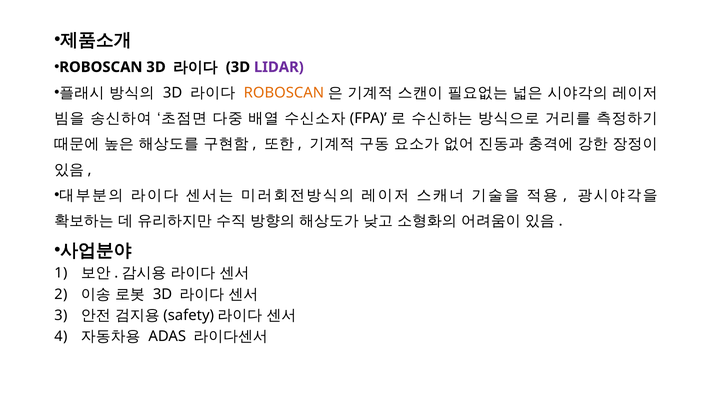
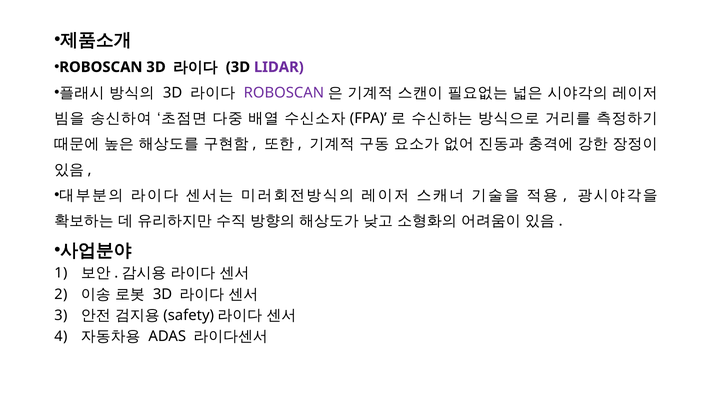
ROBOSCAN at (284, 93) colour: orange -> purple
